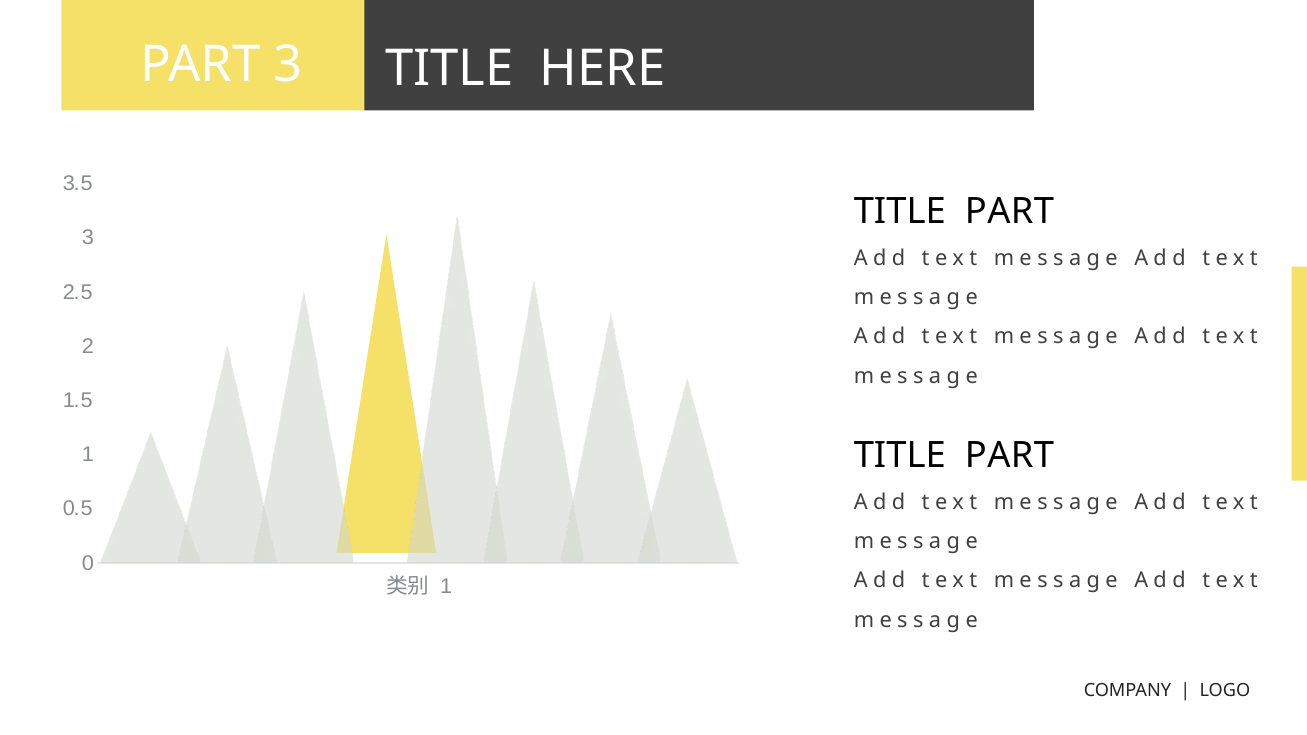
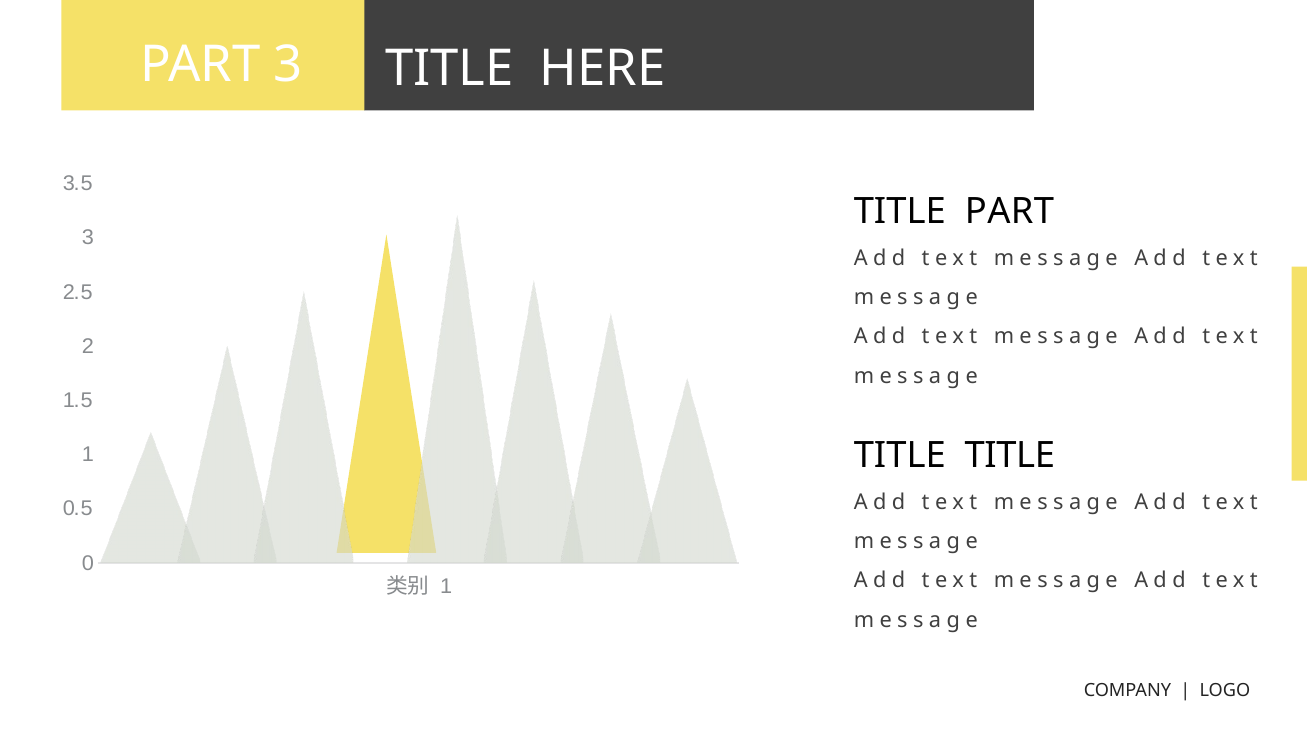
PART at (1009, 456): PART -> TITLE
